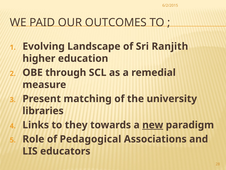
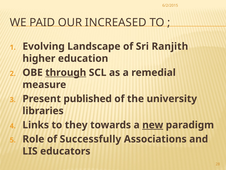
OUTCOMES: OUTCOMES -> INCREASED
through underline: none -> present
matching: matching -> published
Pedagogical: Pedagogical -> Successfully
